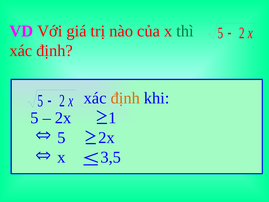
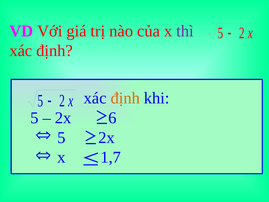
thì colour: green -> purple
1: 1 -> 6
3,5: 3,5 -> 1,7
